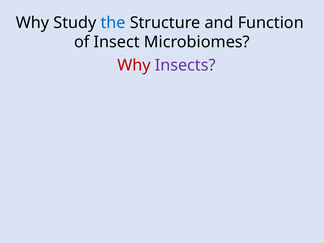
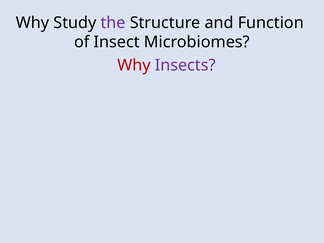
the colour: blue -> purple
